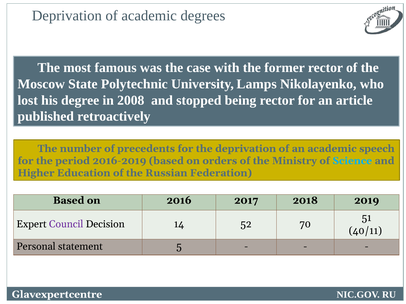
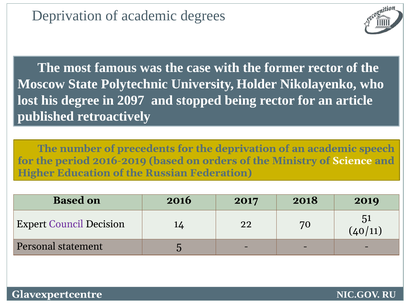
Lamps: Lamps -> Holder
2008: 2008 -> 2097
Science colour: light blue -> white
52: 52 -> 22
